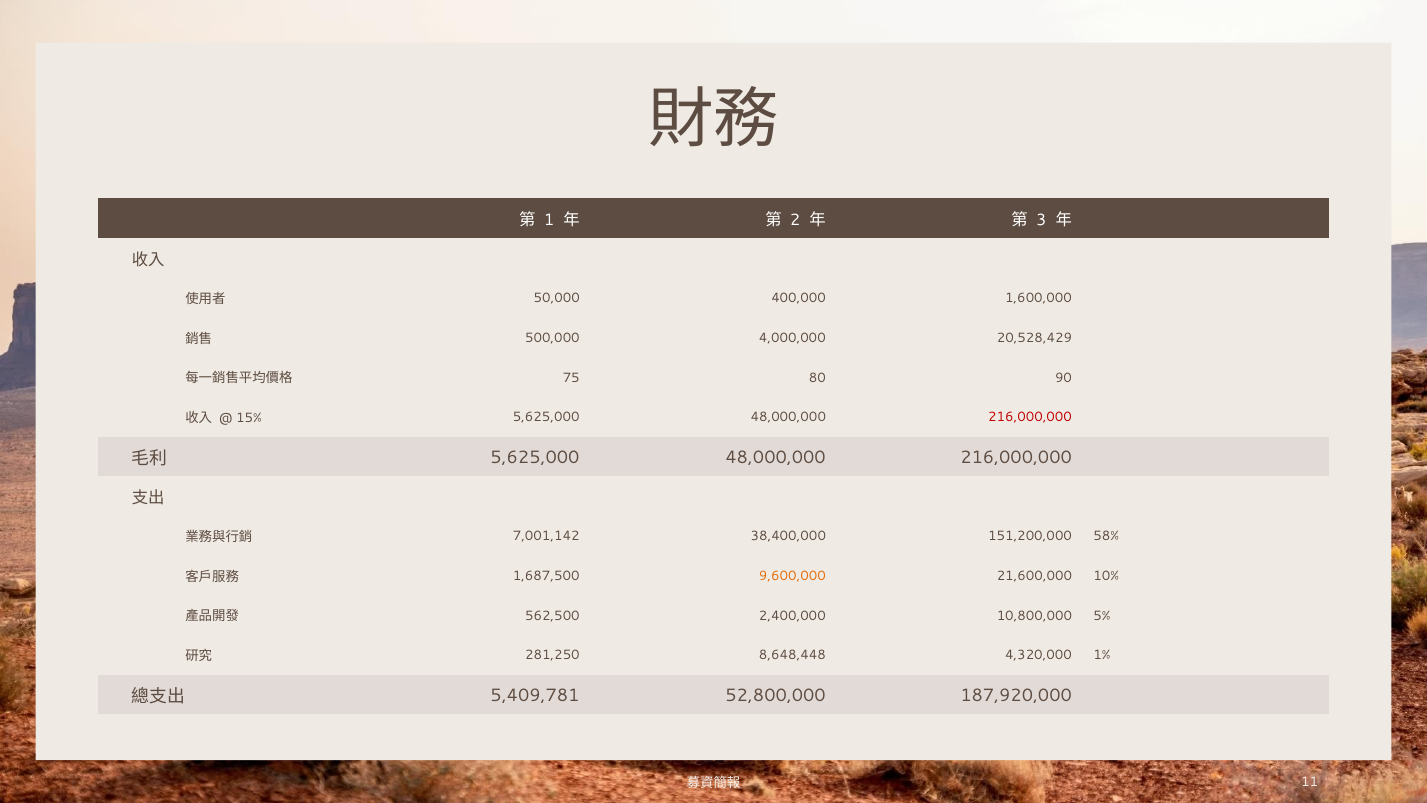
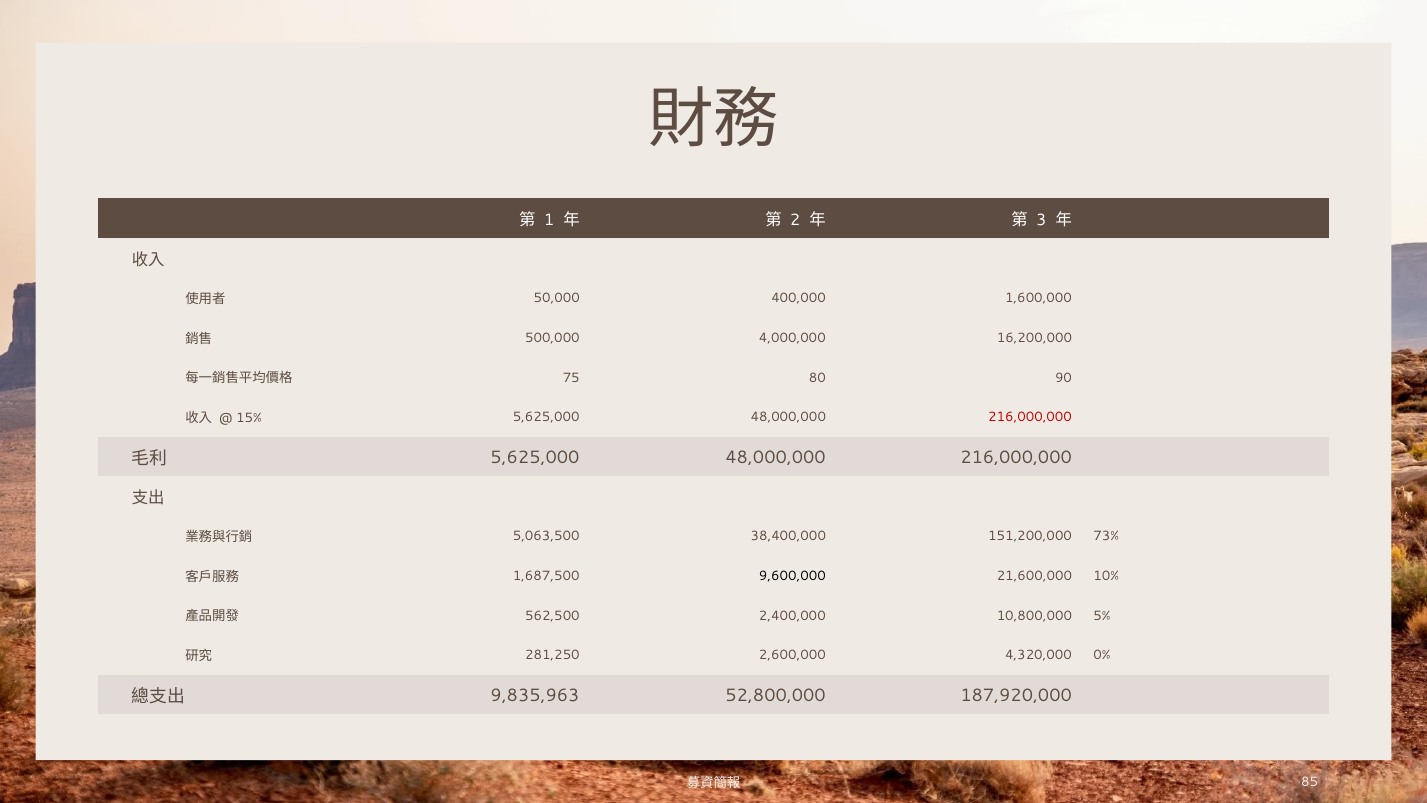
20,528,429: 20,528,429 -> 16,200,000
7,001,142: 7,001,142 -> 5,063,500
58%: 58% -> 73%
9,600,000 colour: orange -> black
8,648,448: 8,648,448 -> 2,600,000
1%: 1% -> 0%
5,409,781: 5,409,781 -> 9,835,963
11: 11 -> 85
